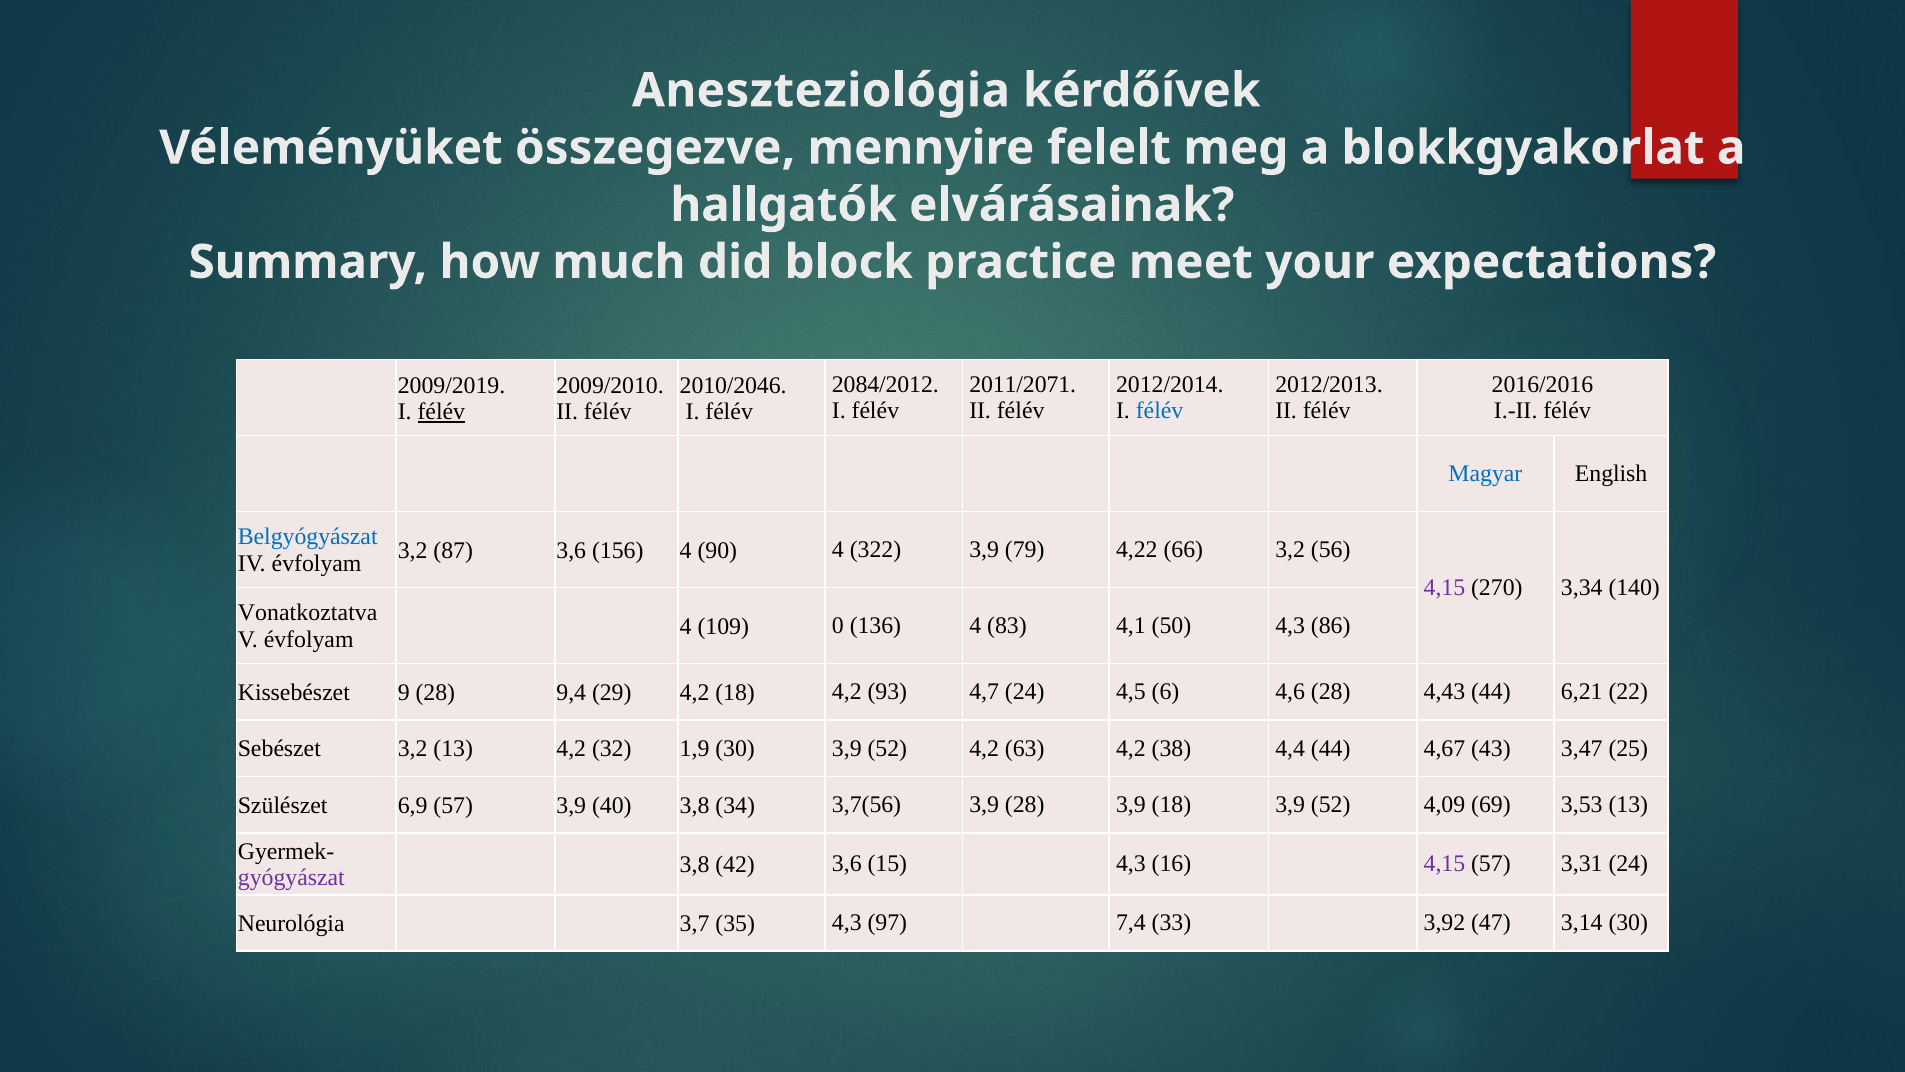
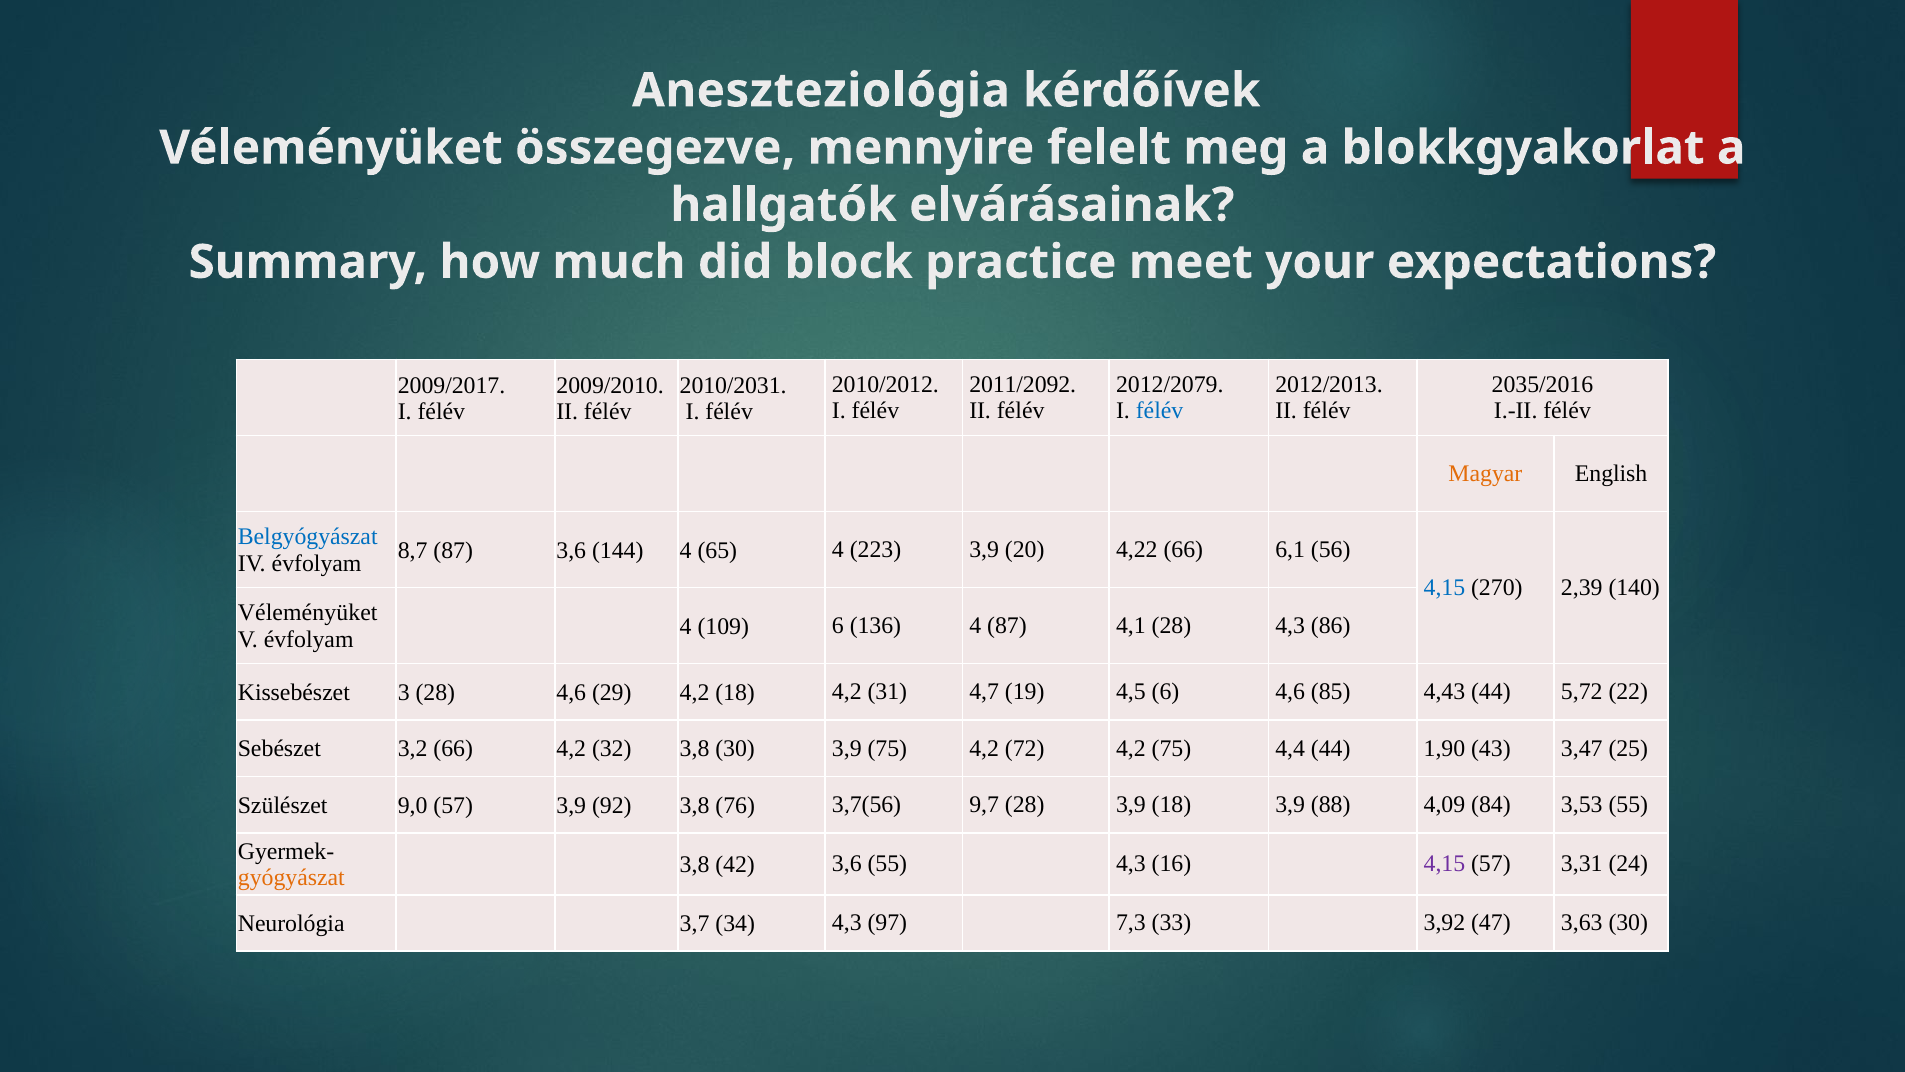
2084/2012: 2084/2012 -> 2010/2012
2011/2071: 2011/2071 -> 2011/2092
2012/2014: 2012/2014 -> 2012/2079
2016/2016: 2016/2016 -> 2035/2016
2009/2019: 2009/2019 -> 2009/2017
2010/2046: 2010/2046 -> 2010/2031
félév at (441, 411) underline: present -> none
Magyar colour: blue -> orange
3,2 at (413, 550): 3,2 -> 8,7
156: 156 -> 144
90: 90 -> 65
322: 322 -> 223
79: 79 -> 20
66 3,2: 3,2 -> 6,1
4,15 at (1444, 587) colour: purple -> blue
3,34: 3,34 -> 2,39
Vonatkoztatva at (308, 613): Vonatkoztatva -> Véleményüket
109 0: 0 -> 6
4 83: 83 -> 87
4,1 50: 50 -> 28
9: 9 -> 3
28 9,4: 9,4 -> 4,6
93: 93 -> 31
4,7 24: 24 -> 19
4,6 28: 28 -> 85
6,21: 6,21 -> 5,72
3,2 13: 13 -> 66
32 1,9: 1,9 -> 3,8
30 3,9 52: 52 -> 75
63: 63 -> 72
4,2 38: 38 -> 75
4,67: 4,67 -> 1,90
6,9: 6,9 -> 9,0
40: 40 -> 92
34: 34 -> 76
3,7(56 3,9: 3,9 -> 9,7
18 3,9 52: 52 -> 88
69: 69 -> 84
3,53 13: 13 -> 55
3,6 15: 15 -> 55
gyógyászat colour: purple -> orange
35: 35 -> 34
7,4: 7,4 -> 7,3
3,14: 3,14 -> 3,63
